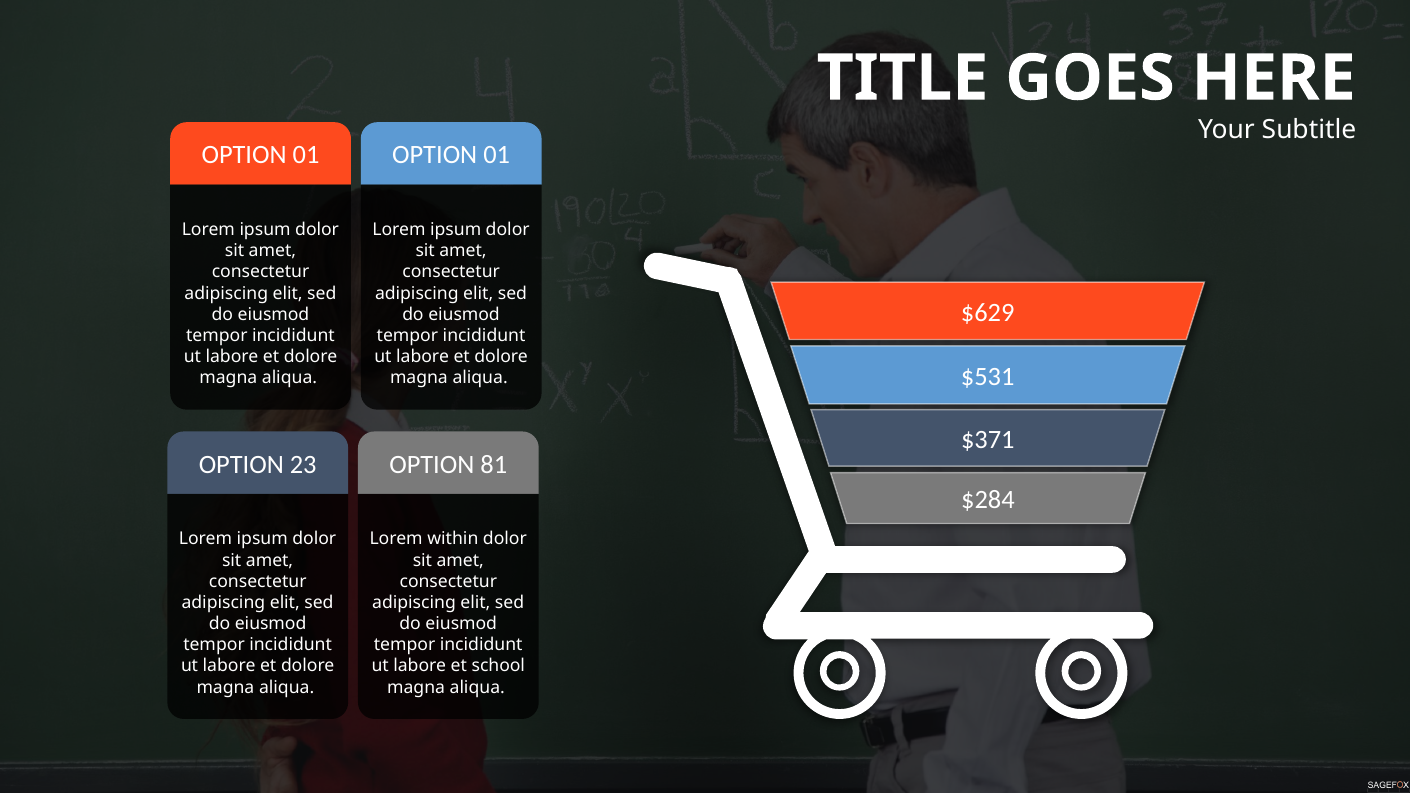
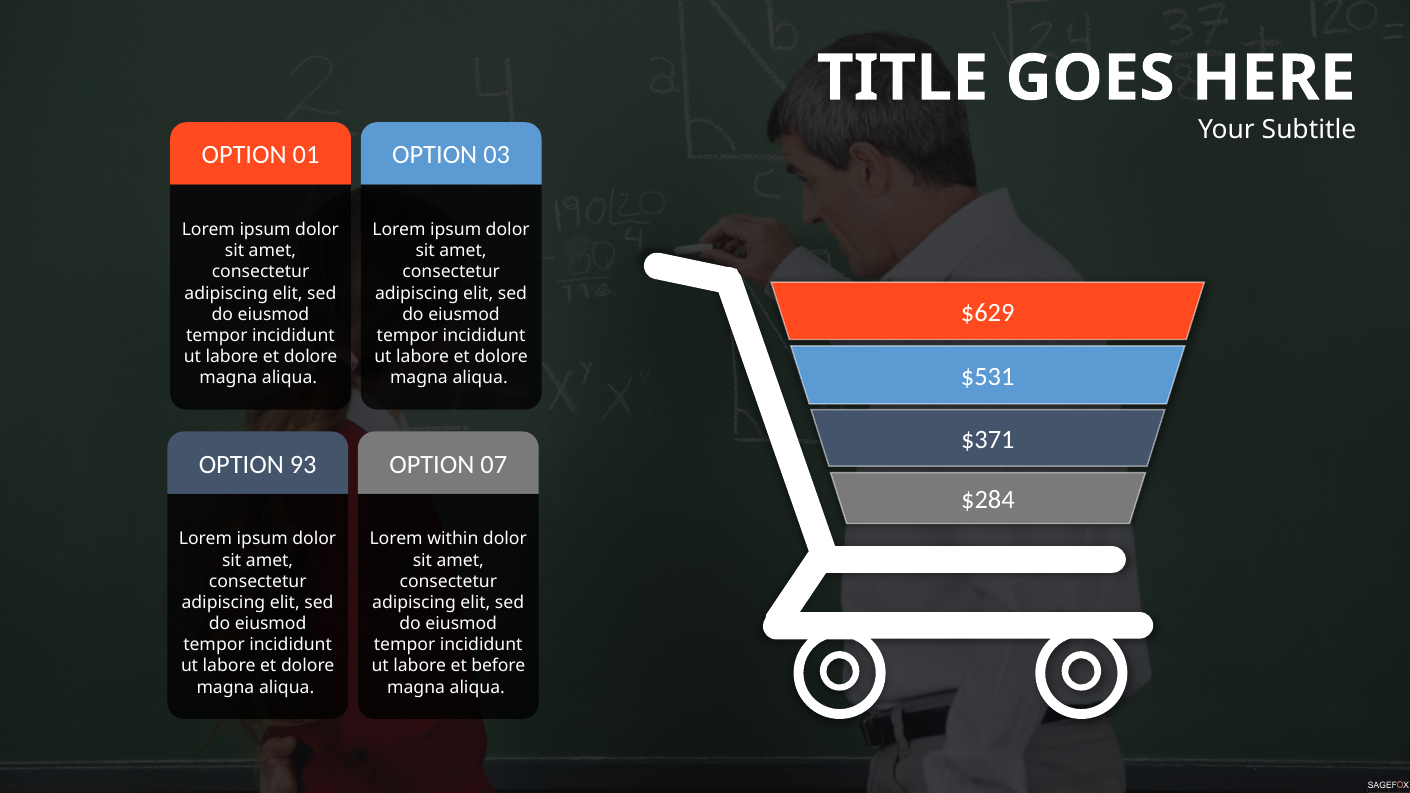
01 at (497, 155): 01 -> 03
23: 23 -> 93
81: 81 -> 07
school: school -> before
